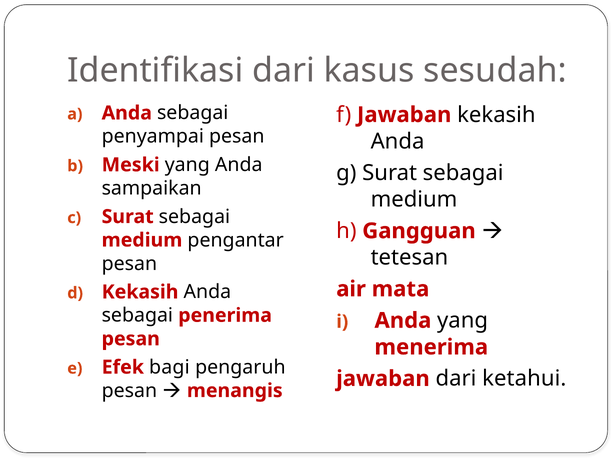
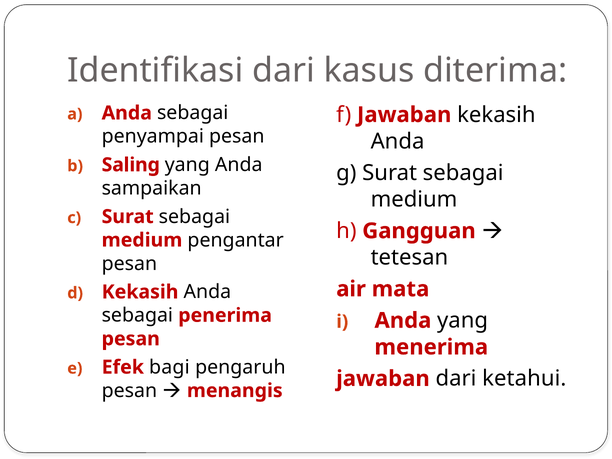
sesudah: sesudah -> diterima
Meski: Meski -> Saling
